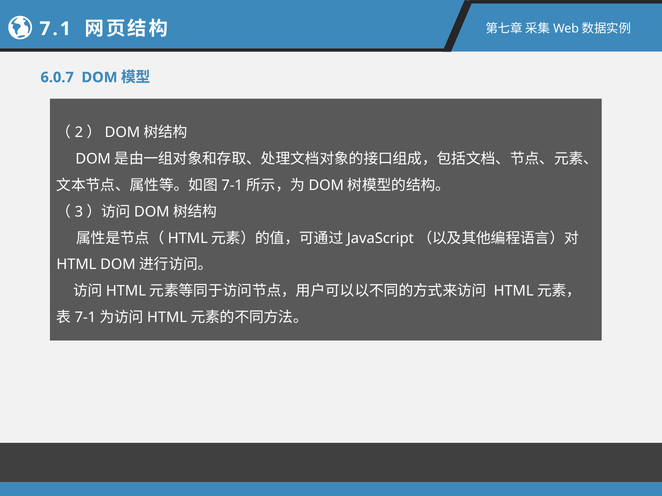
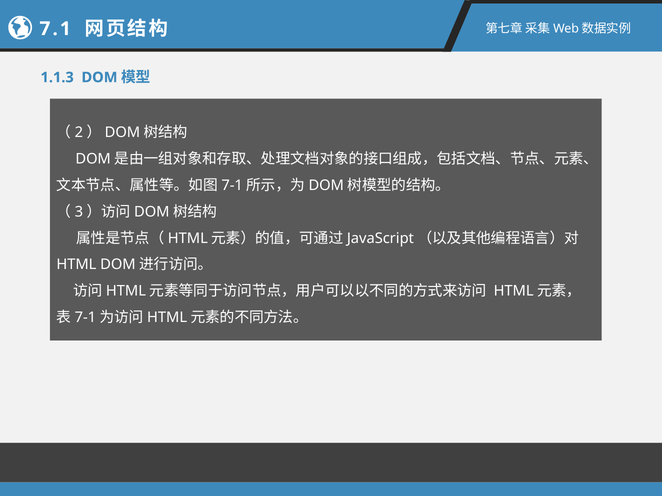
6.0.7: 6.0.7 -> 1.1.3
